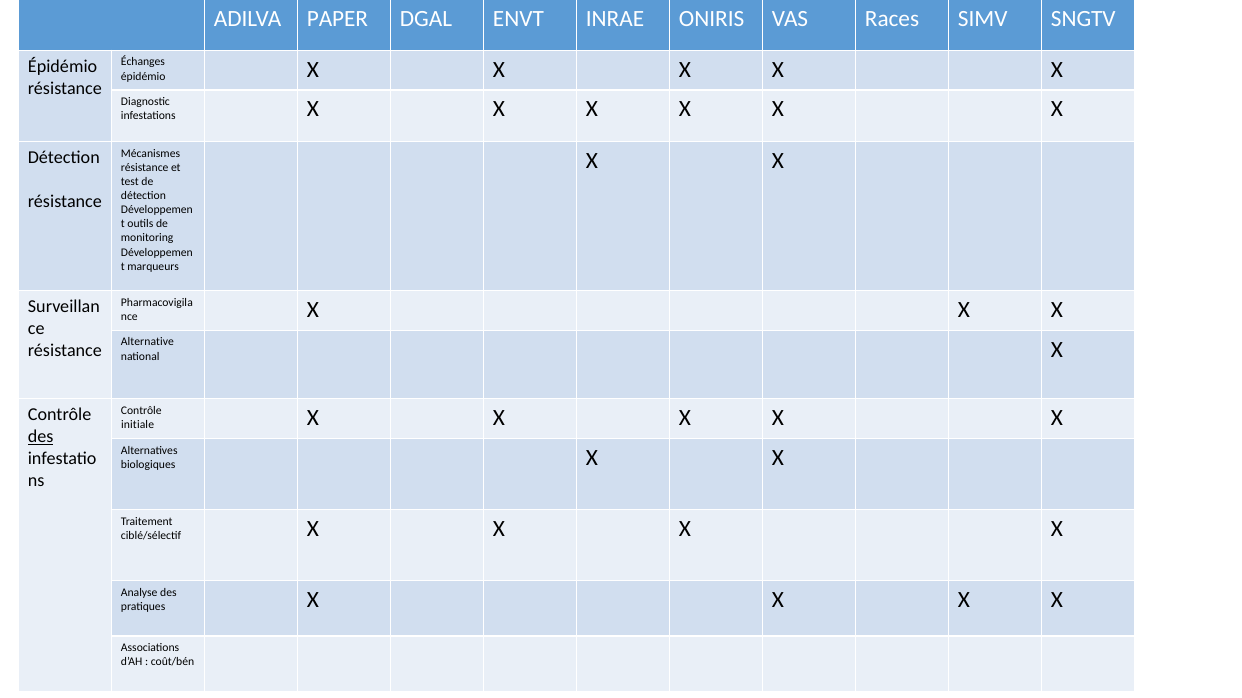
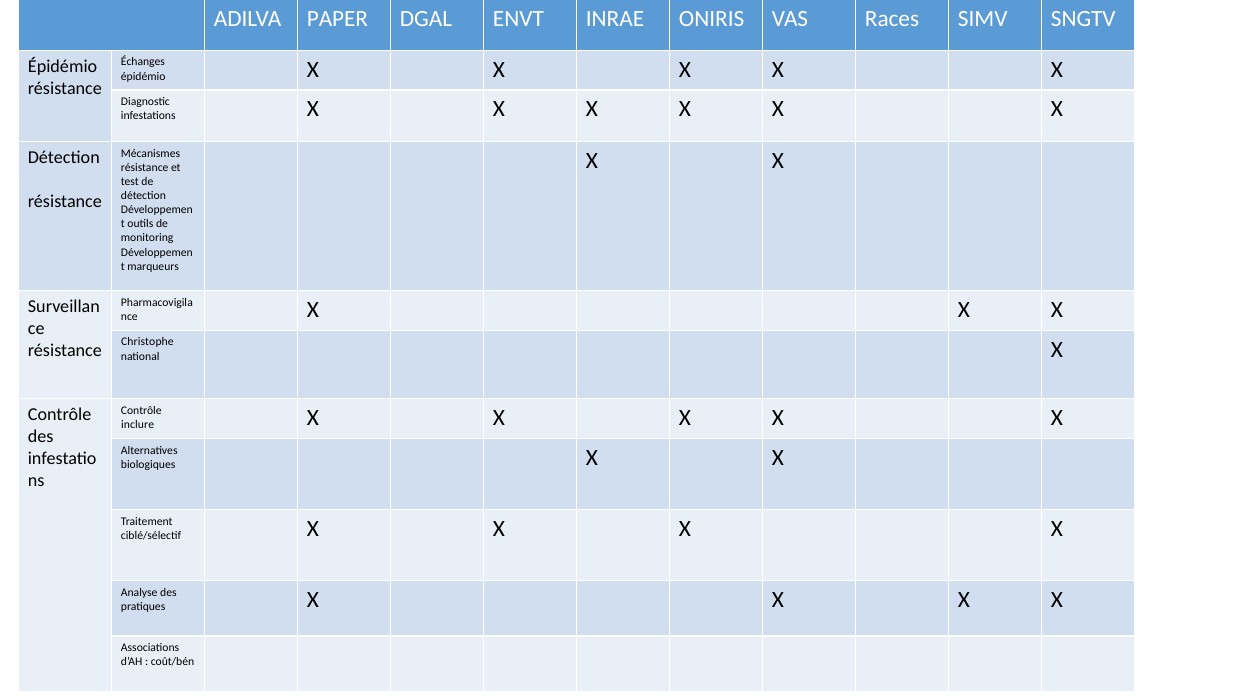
Alternative: Alternative -> Christophe
initiale: initiale -> inclure
des at (41, 437) underline: present -> none
